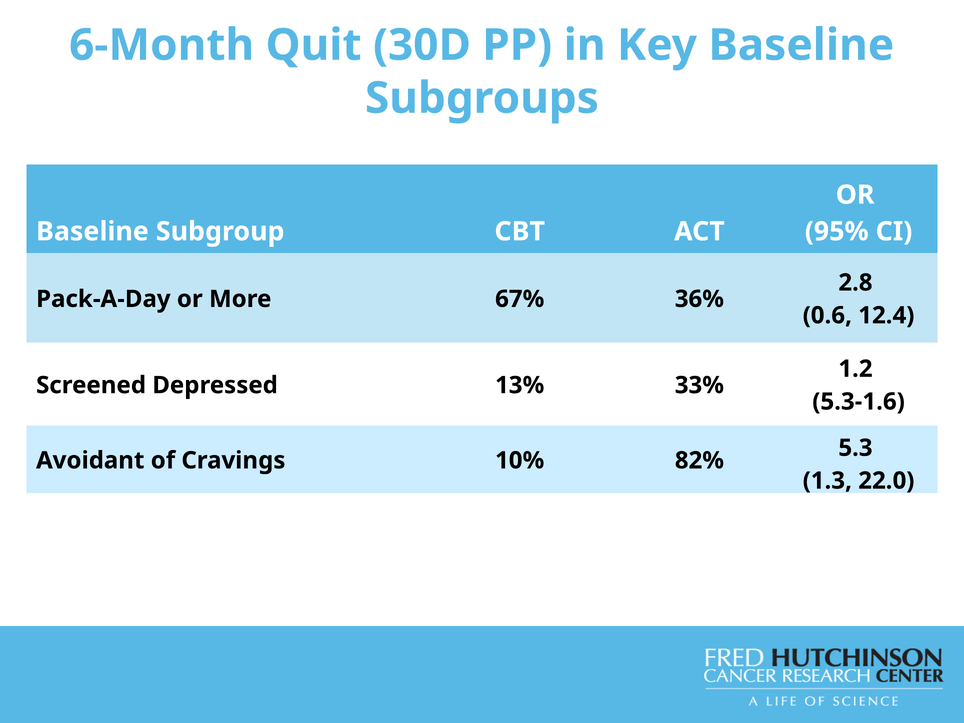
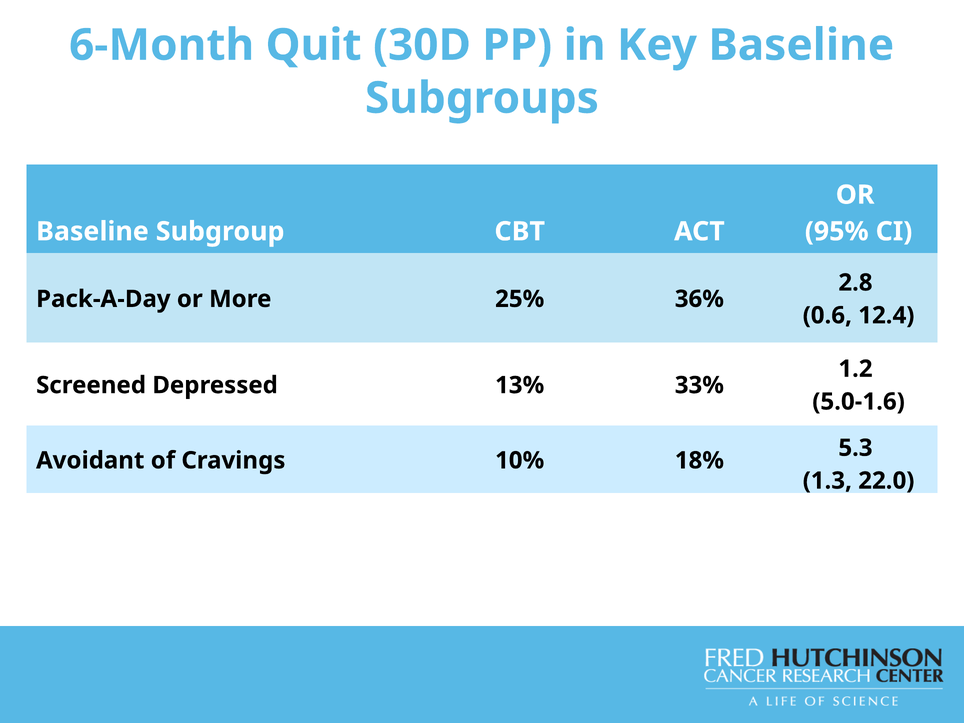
67%: 67% -> 25%
5.3-1.6: 5.3-1.6 -> 5.0-1.6
82%: 82% -> 18%
